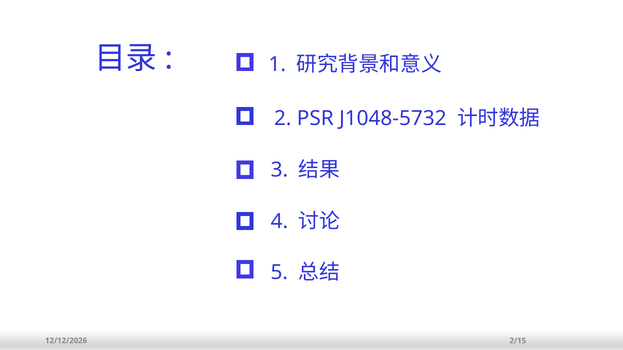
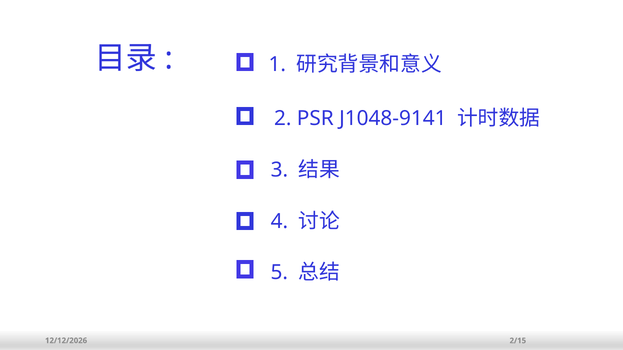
J1048-5732: J1048-5732 -> J1048-9141
